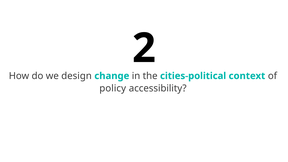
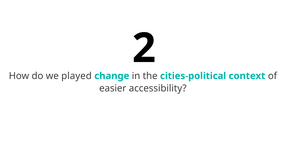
design: design -> played
policy: policy -> easier
